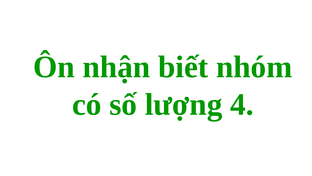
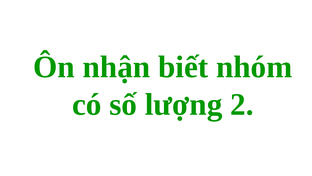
4: 4 -> 2
